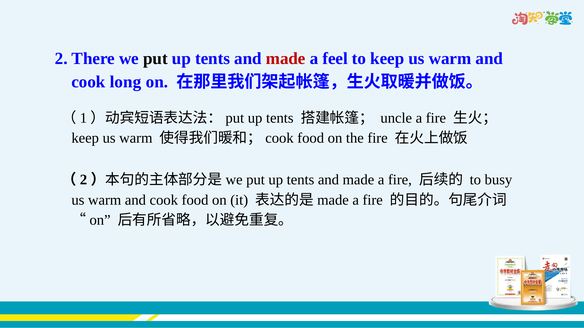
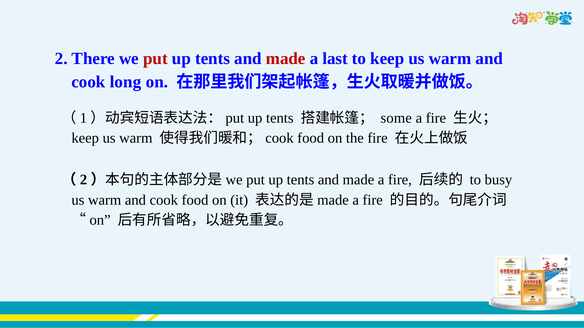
put at (155, 59) colour: black -> red
feel: feel -> last
uncle: uncle -> some
